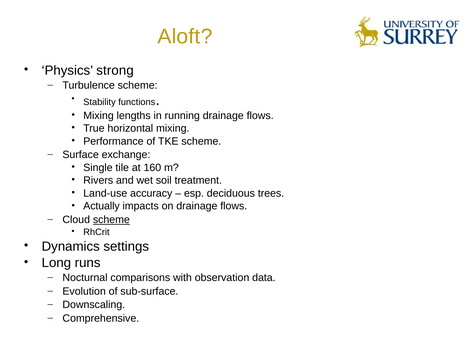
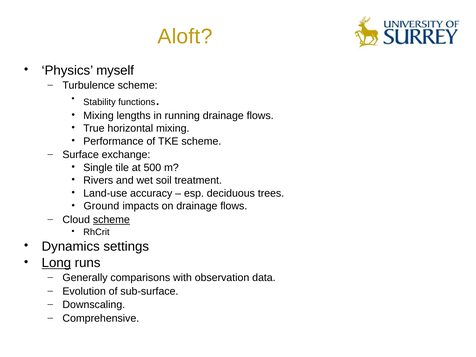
strong: strong -> myself
160: 160 -> 500
Actually: Actually -> Ground
Long underline: none -> present
Nocturnal: Nocturnal -> Generally
